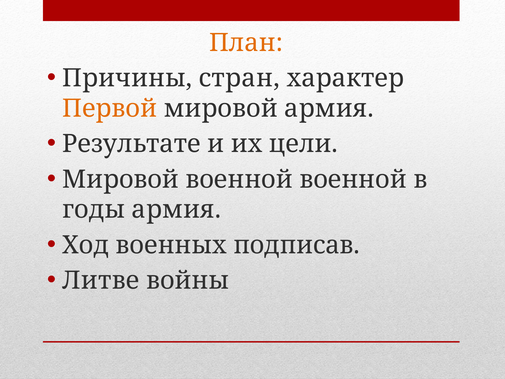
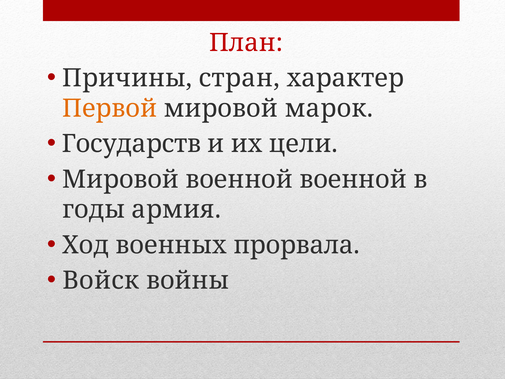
План colour: orange -> red
мировой армия: армия -> марок
Результате: Результате -> Государств
подписав: подписав -> прорвала
Литве: Литве -> Войск
